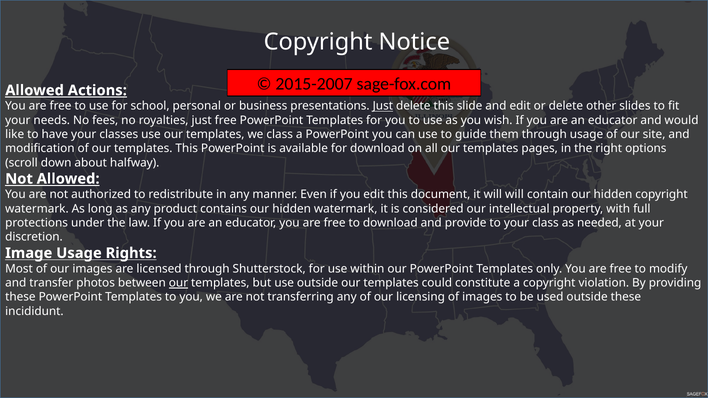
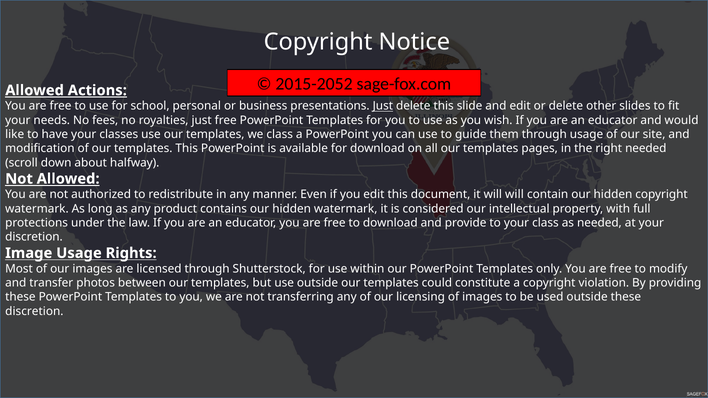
2015-2007: 2015-2007 -> 2015-2052
right options: options -> needed
our at (178, 283) underline: present -> none
incididunt at (34, 311): incididunt -> discretion
